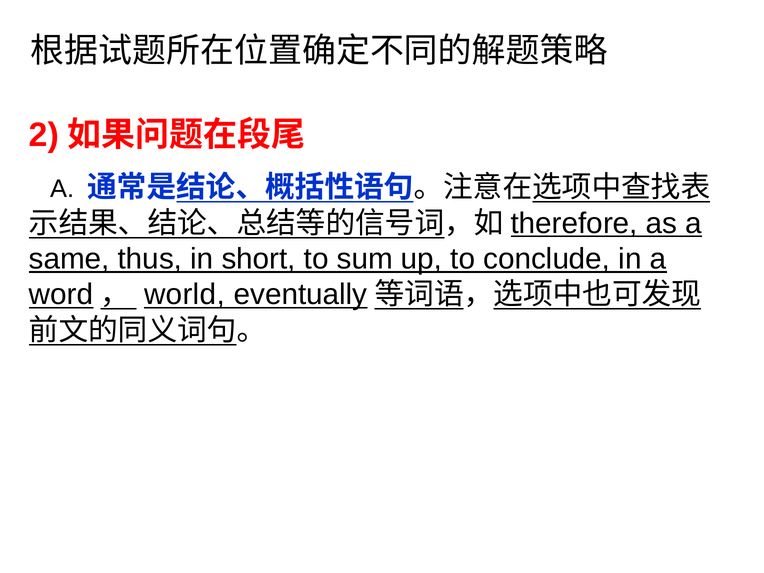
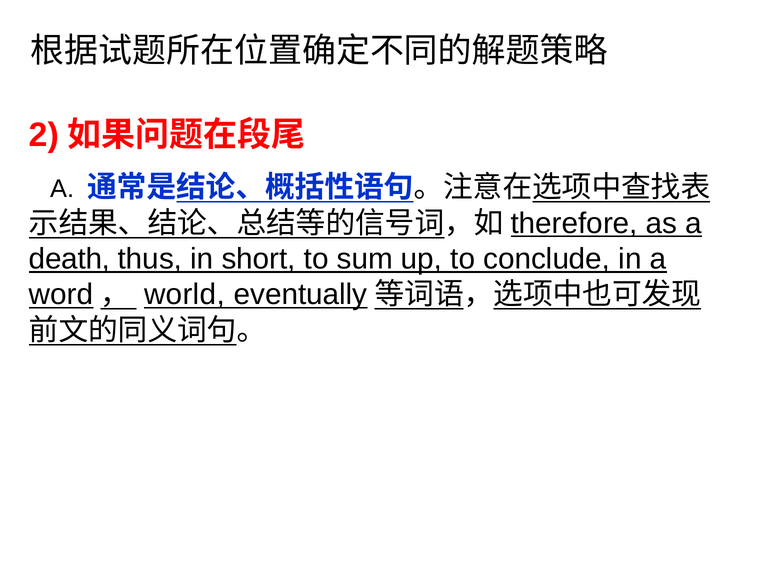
same: same -> death
